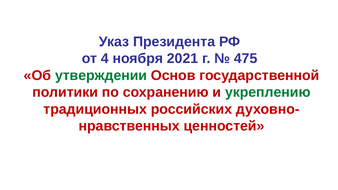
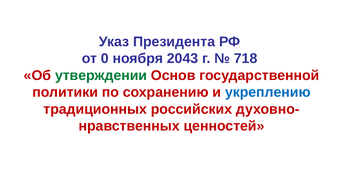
4: 4 -> 0
2021: 2021 -> 2043
475: 475 -> 718
укреплению colour: green -> blue
